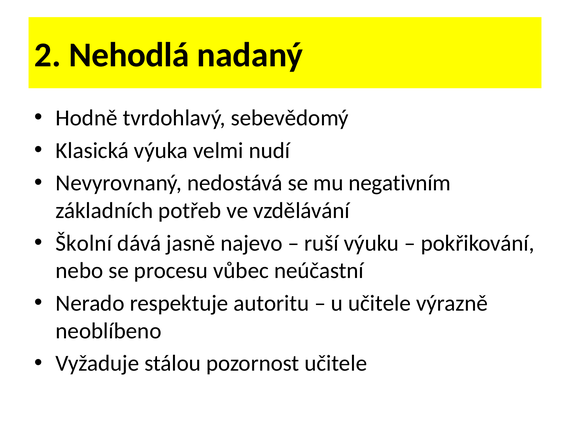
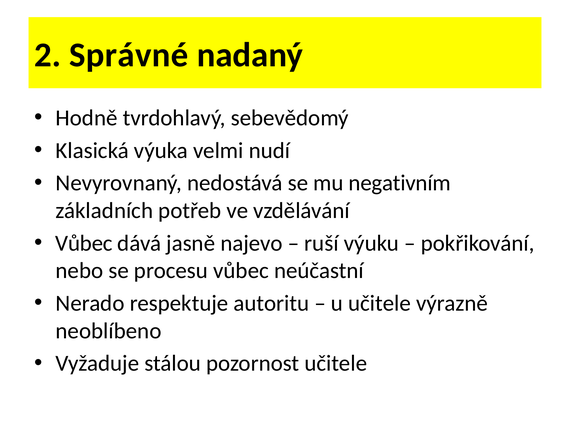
Nehodlá: Nehodlá -> Správné
Školní at (84, 243): Školní -> Vůbec
